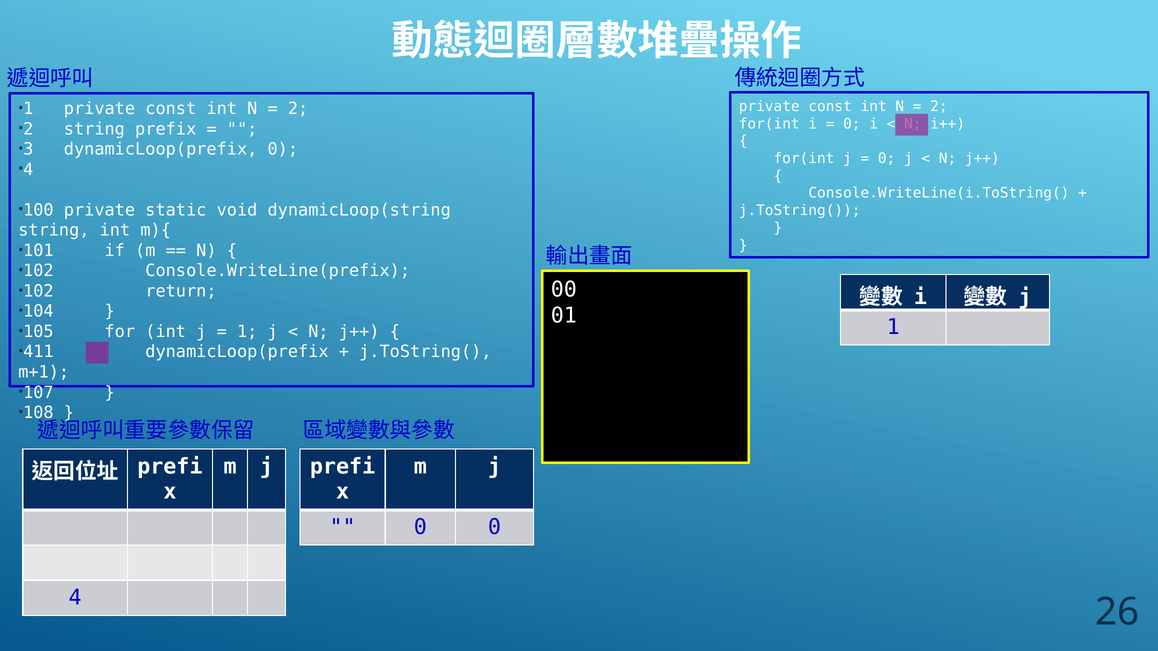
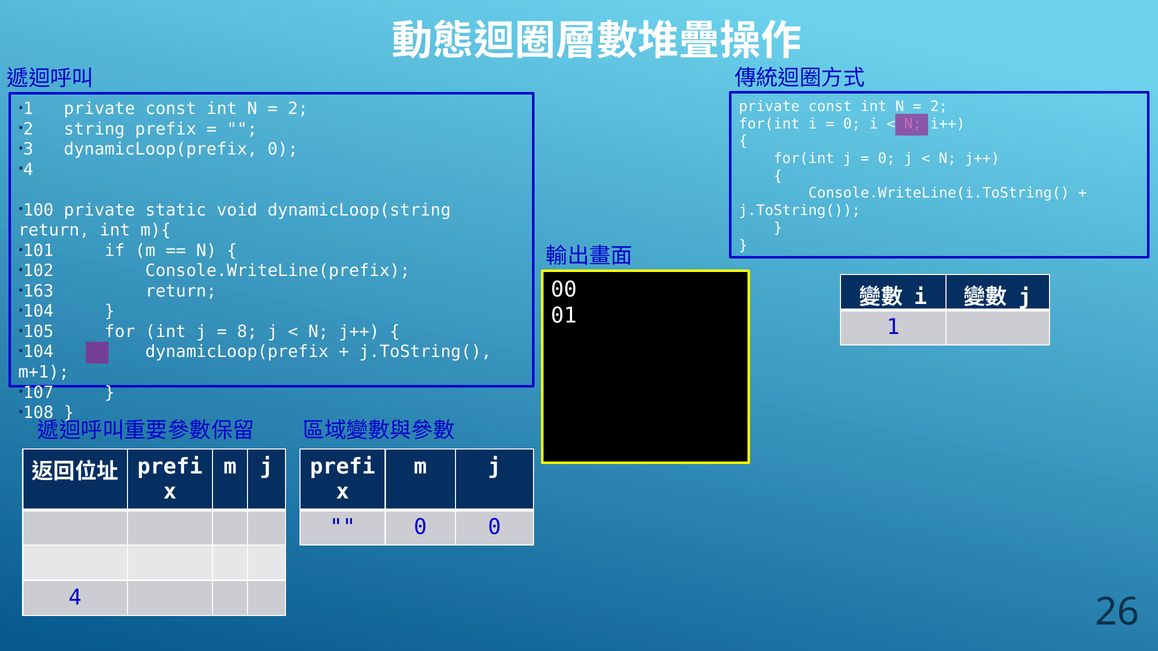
string at (54, 230): string -> return
102 at (38, 291): 102 -> 163
1 at (247, 332): 1 -> 8
411 at (38, 352): 411 -> 104
